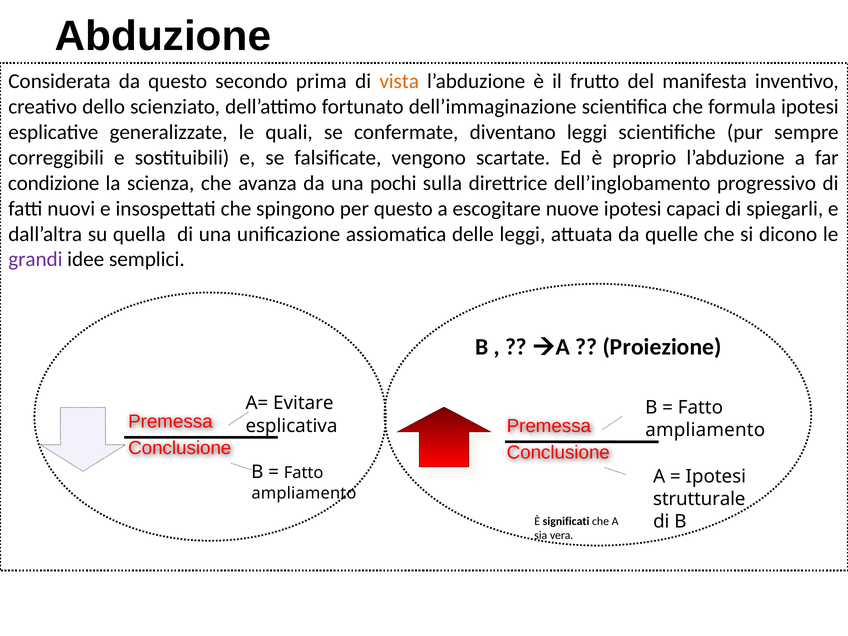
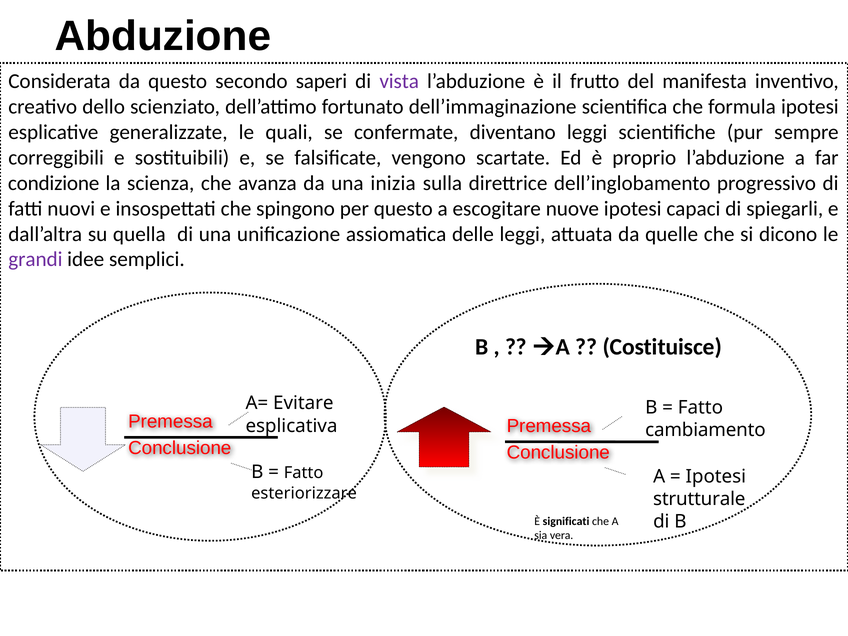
prima: prima -> saperi
vista colour: orange -> purple
pochi: pochi -> inizia
Proiezione: Proiezione -> Costituisce
ampliamento at (705, 430): ampliamento -> cambiamento
ampliamento at (304, 493): ampliamento -> esteriorizzare
